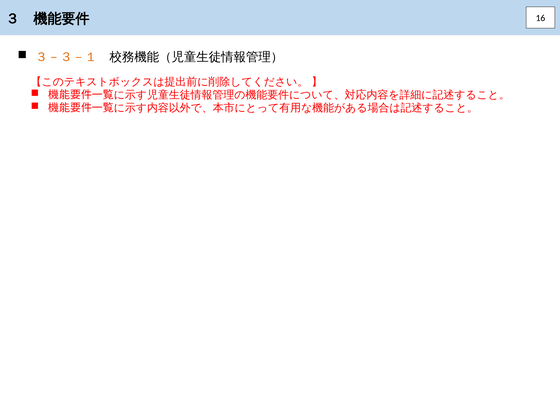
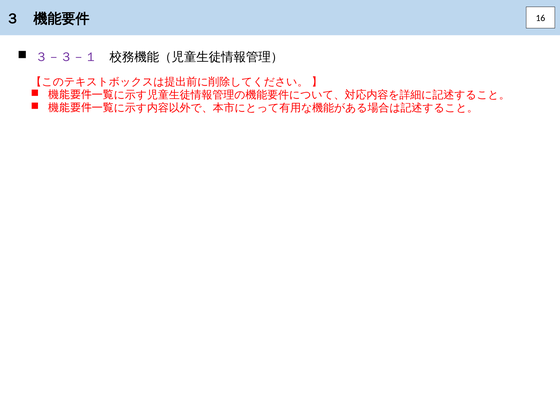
３－３－１ colour: orange -> purple
